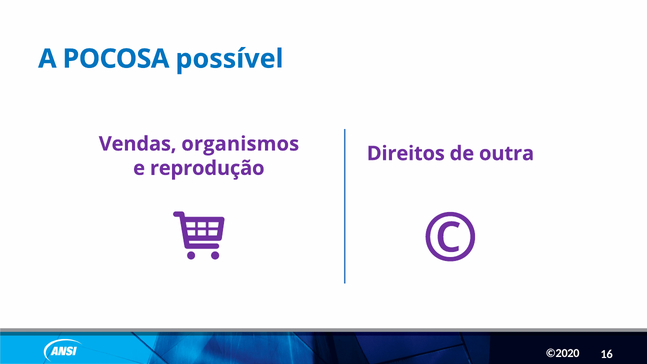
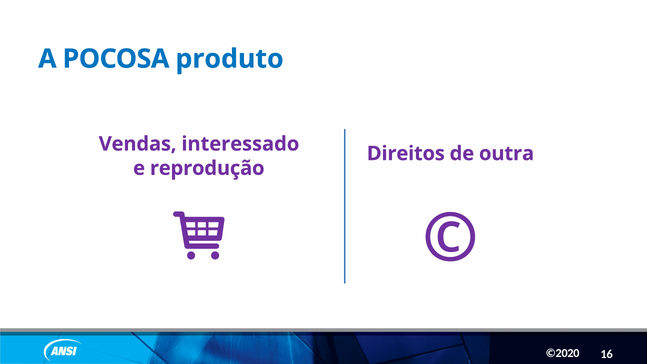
possível: possível -> produto
organismos: organismos -> interessado
